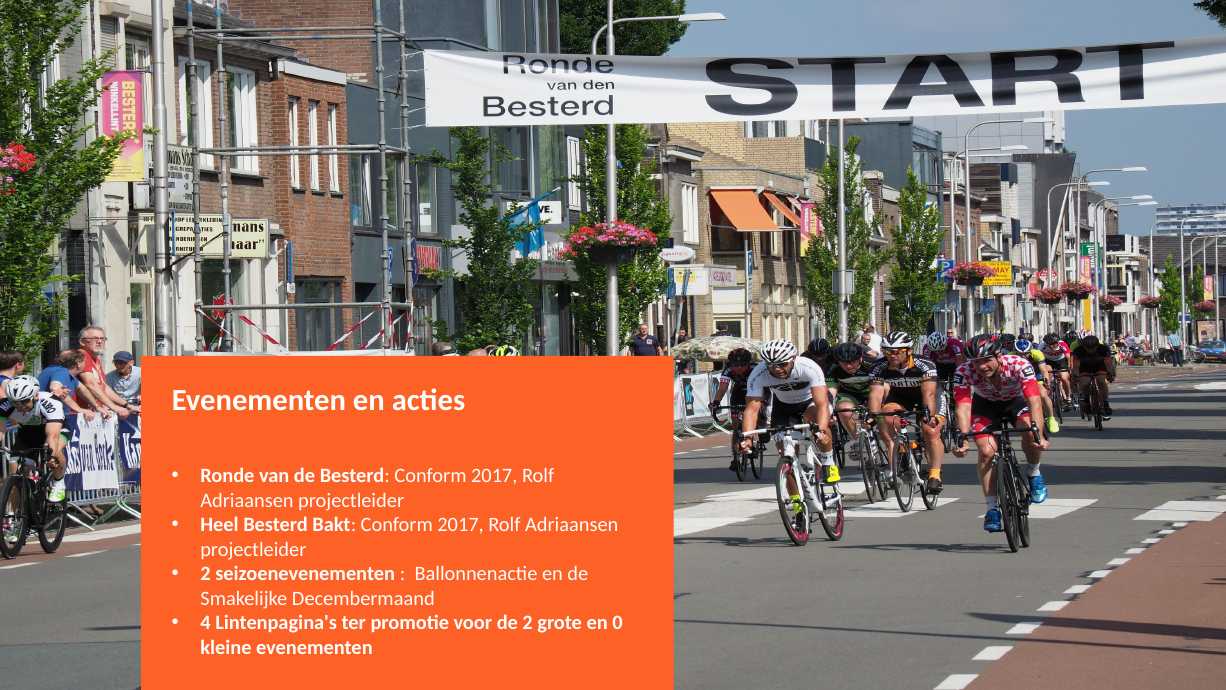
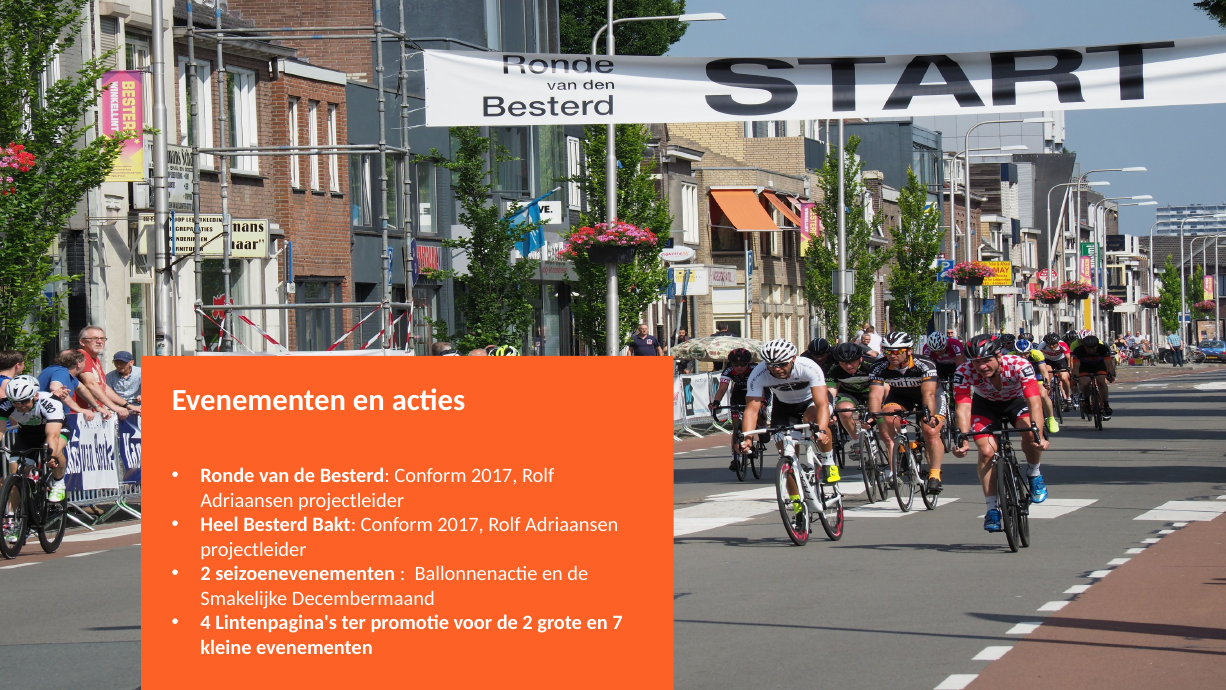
0: 0 -> 7
